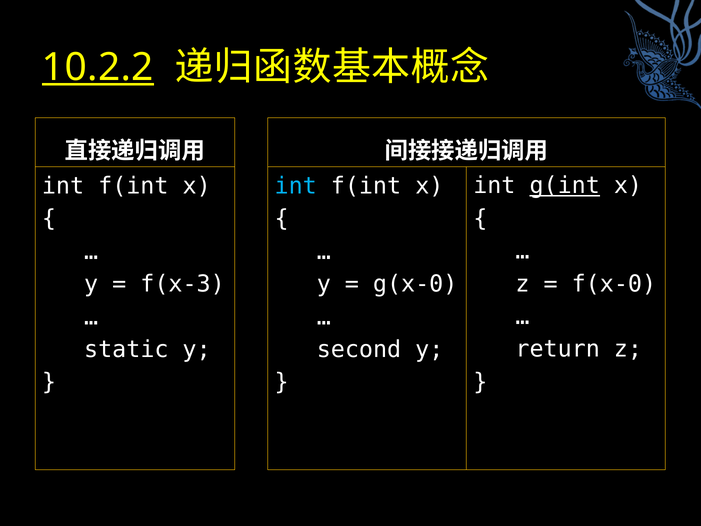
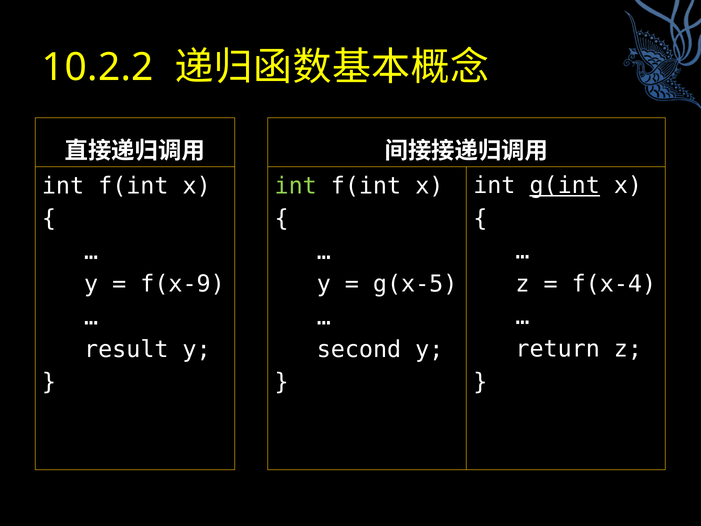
10.2.2 underline: present -> none
int at (296, 186) colour: light blue -> light green
f(x-0: f(x-0 -> f(x-4
f(x-3: f(x-3 -> f(x-9
g(x-0: g(x-0 -> g(x-5
static: static -> result
